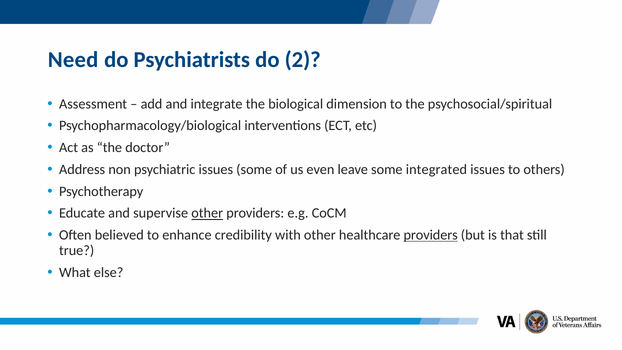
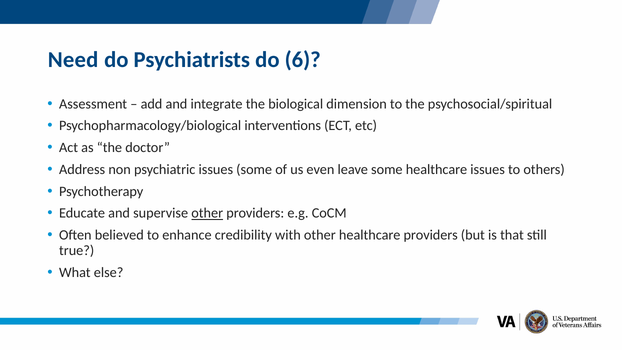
2: 2 -> 6
some integrated: integrated -> healthcare
providers at (431, 235) underline: present -> none
